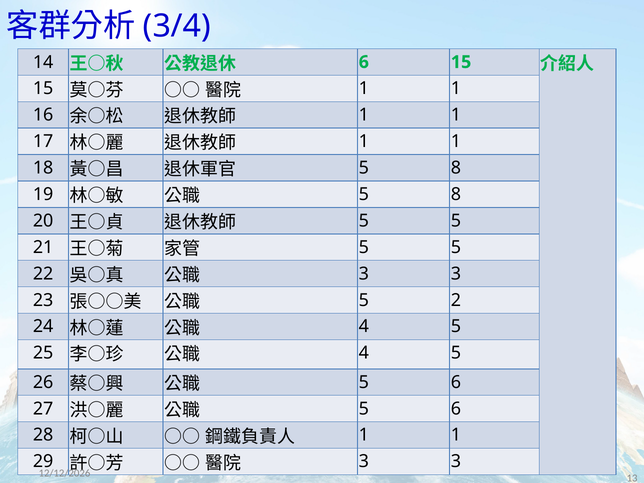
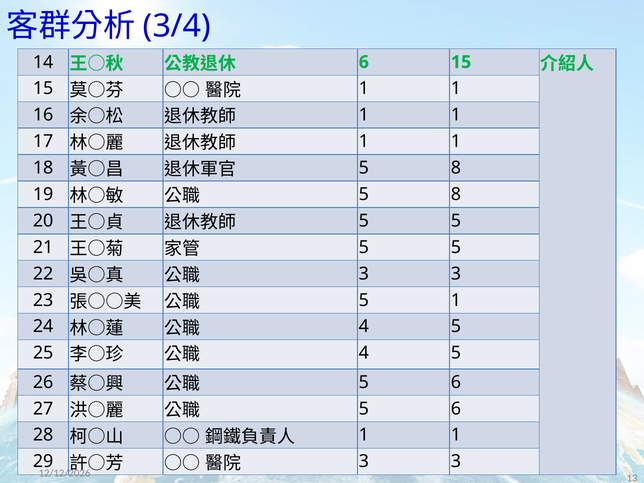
5 2: 2 -> 1
